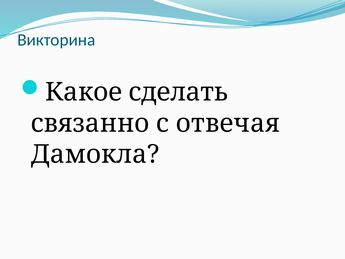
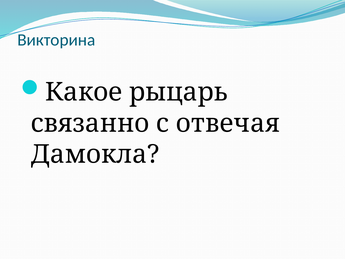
сделать: сделать -> рыцарь
